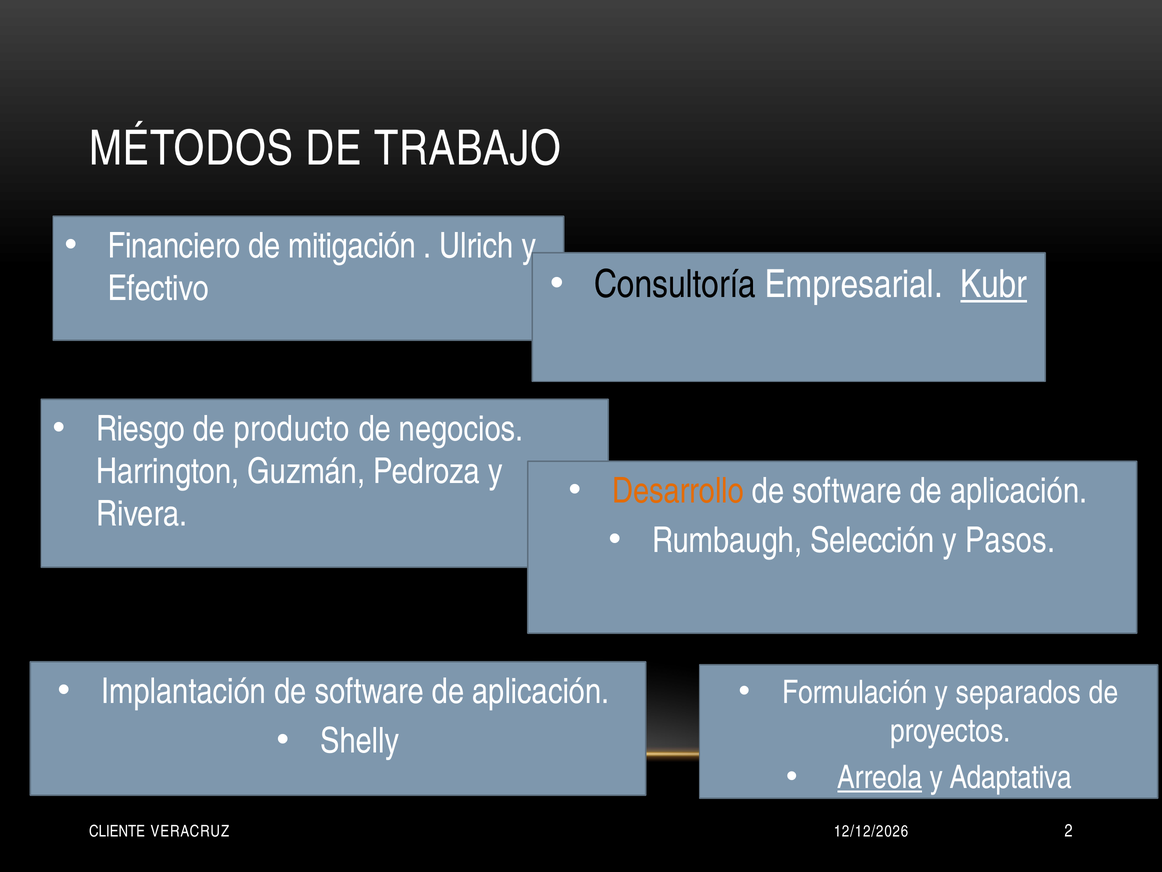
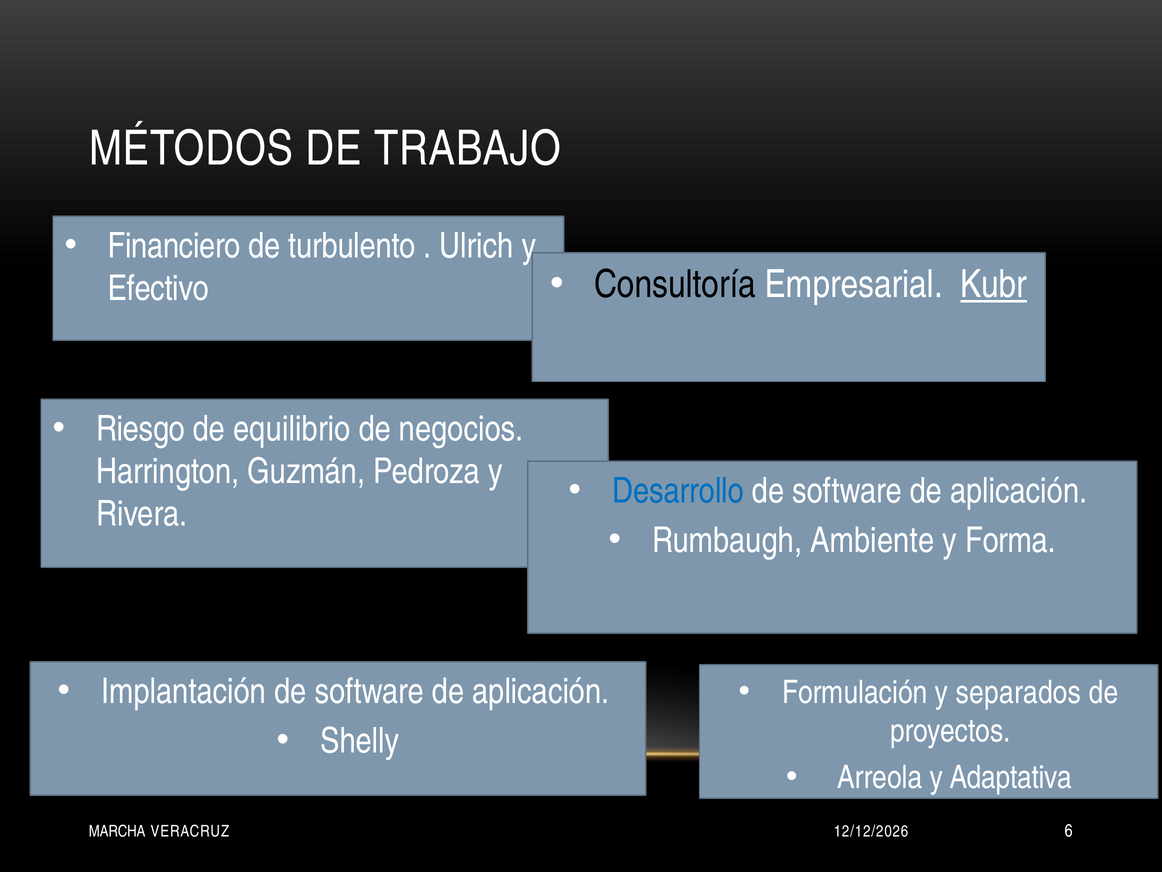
mitigación: mitigación -> turbulento
producto: producto -> equilibrio
Desarrollo colour: orange -> blue
Selección: Selección -> Ambiente
Pasos: Pasos -> Forma
Arreola underline: present -> none
CLIENTE: CLIENTE -> MARCHA
2: 2 -> 6
